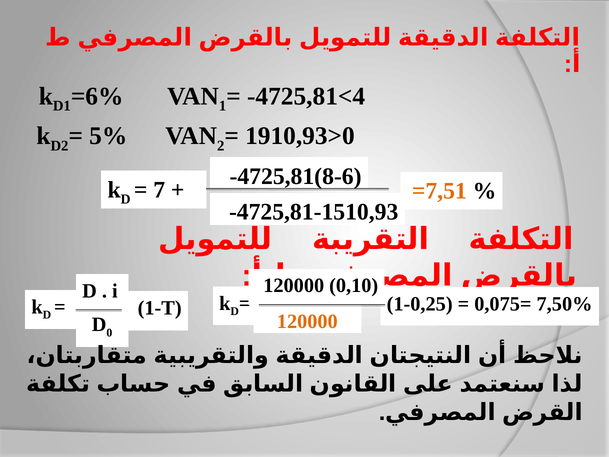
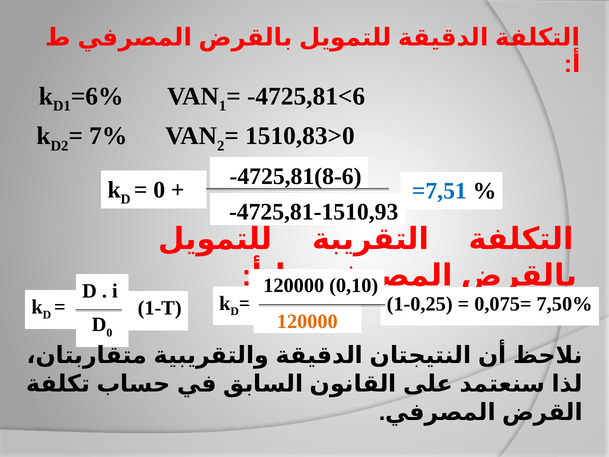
-4725,81<4: -4725,81<4 -> -4725,81<6
5%: 5% -> 7%
1910,93>0: 1910,93>0 -> 1510,83>0
7 at (159, 190): 7 -> 0
=7,51 colour: orange -> blue
